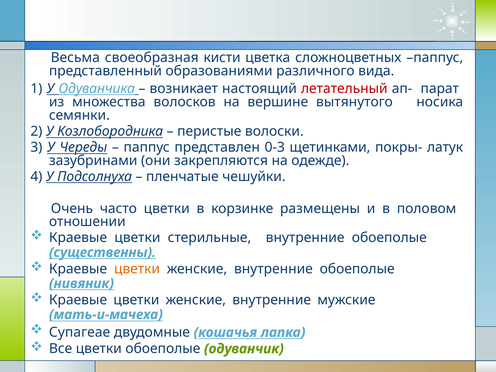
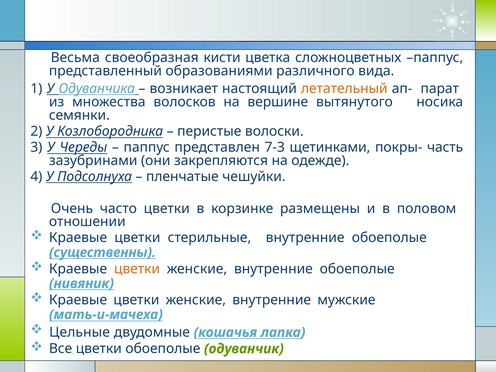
летательный colour: red -> orange
0-3: 0-3 -> 7-3
латук: латук -> часть
Супагеае: Супагеае -> Цельные
